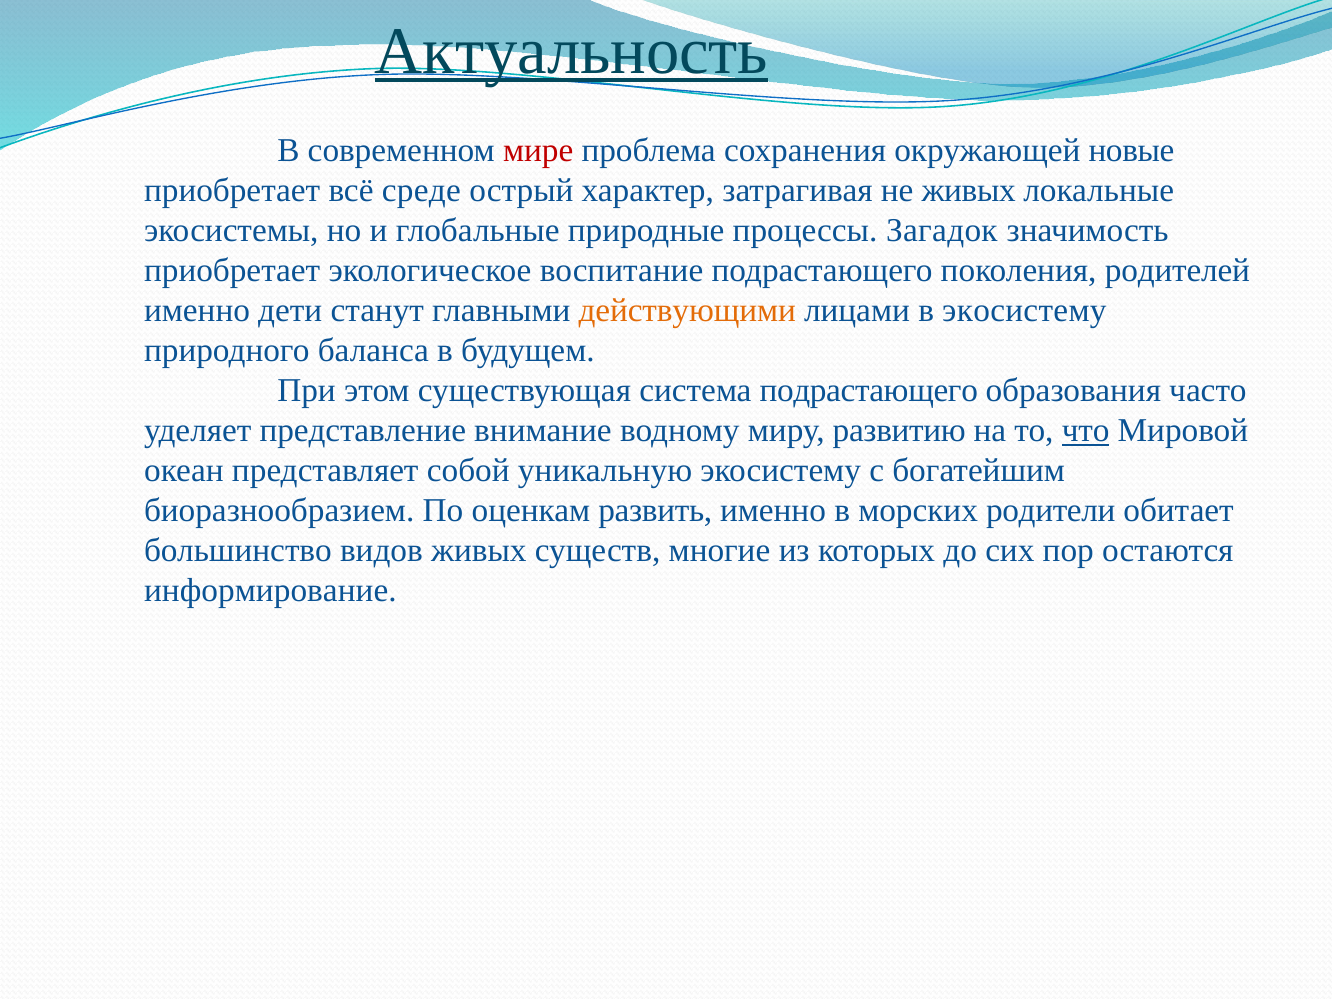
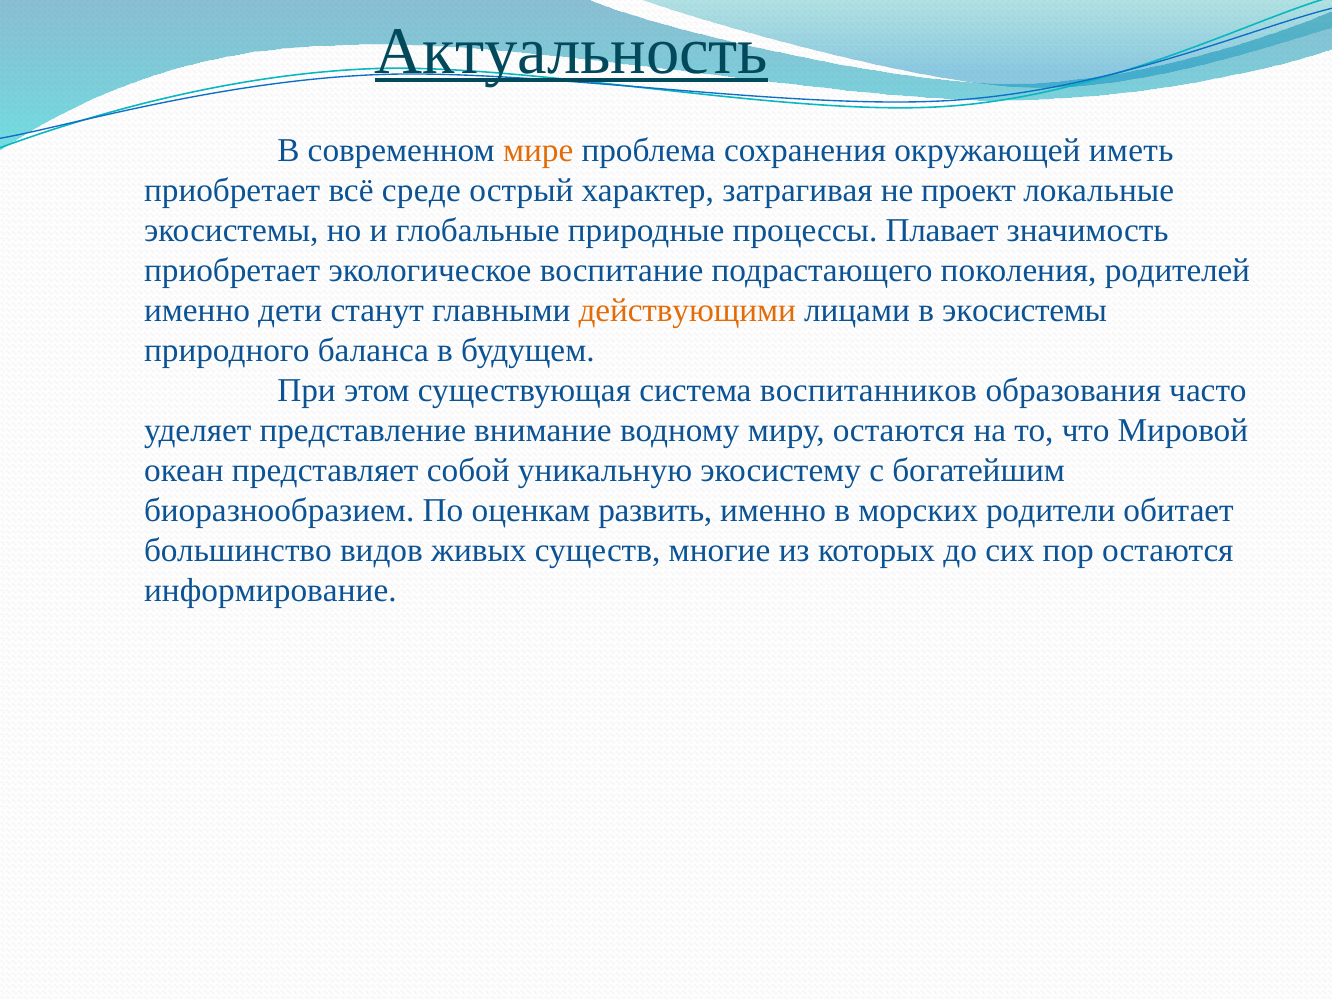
мире colour: red -> orange
новые: новые -> иметь
не живых: живых -> проект
Загадок: Загадок -> Плавает
в экосистему: экосистему -> экосистемы
система подрастающего: подрастающего -> воспитанников
миру развитию: развитию -> остаются
что underline: present -> none
